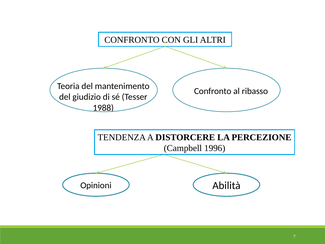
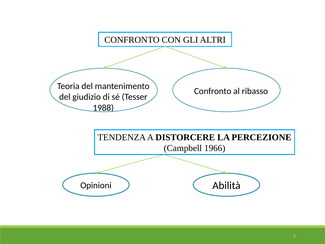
1996: 1996 -> 1966
